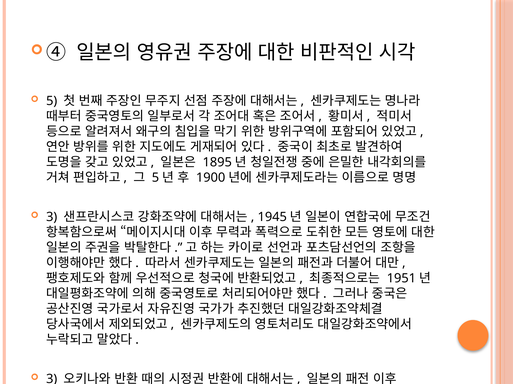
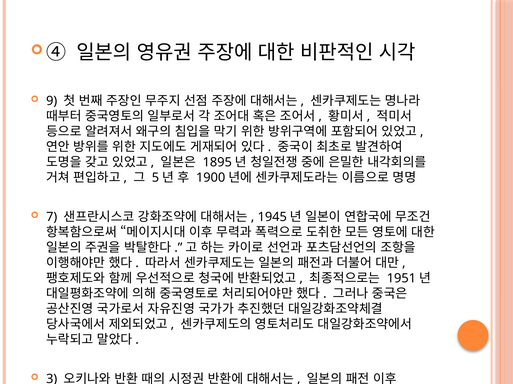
5: 5 -> 9
3 at (52, 217): 3 -> 7
